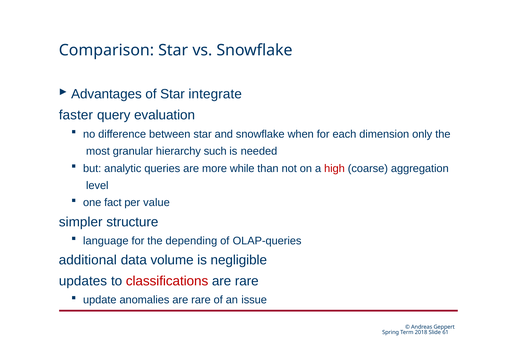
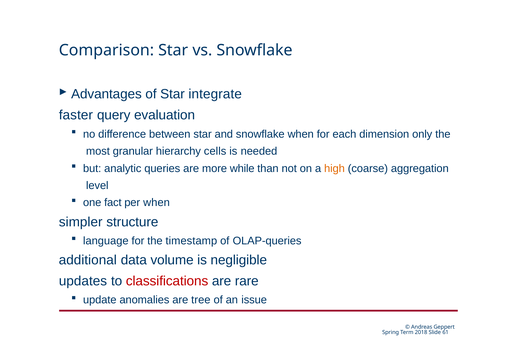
such: such -> cells
high colour: red -> orange
per value: value -> when
depending: depending -> timestamp
anomalies are rare: rare -> tree
